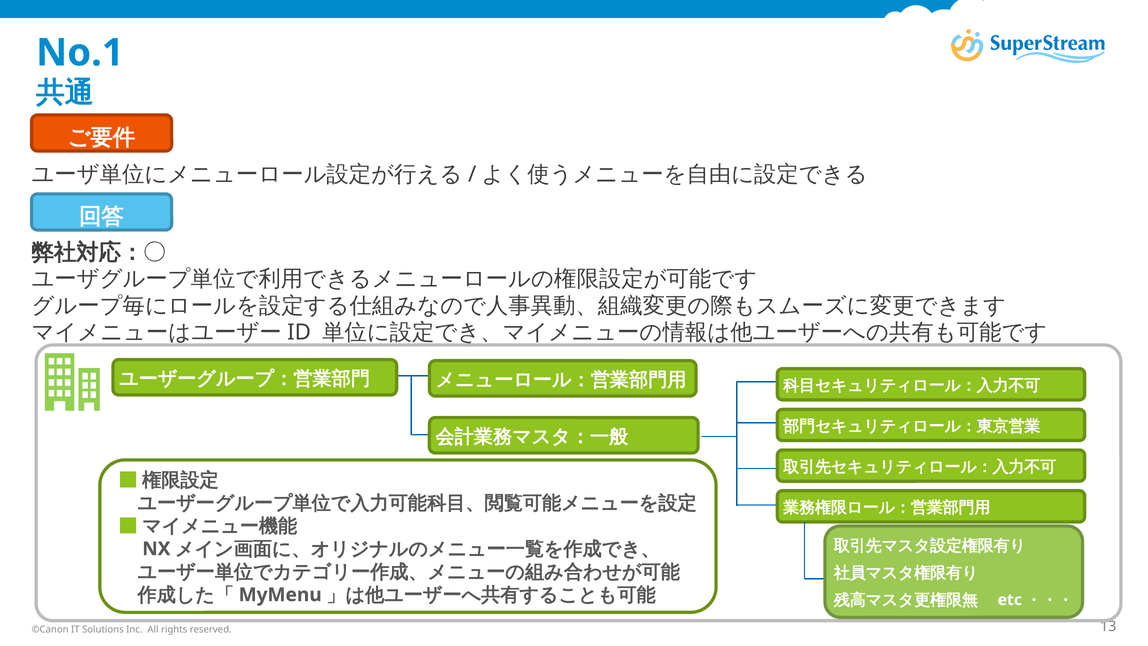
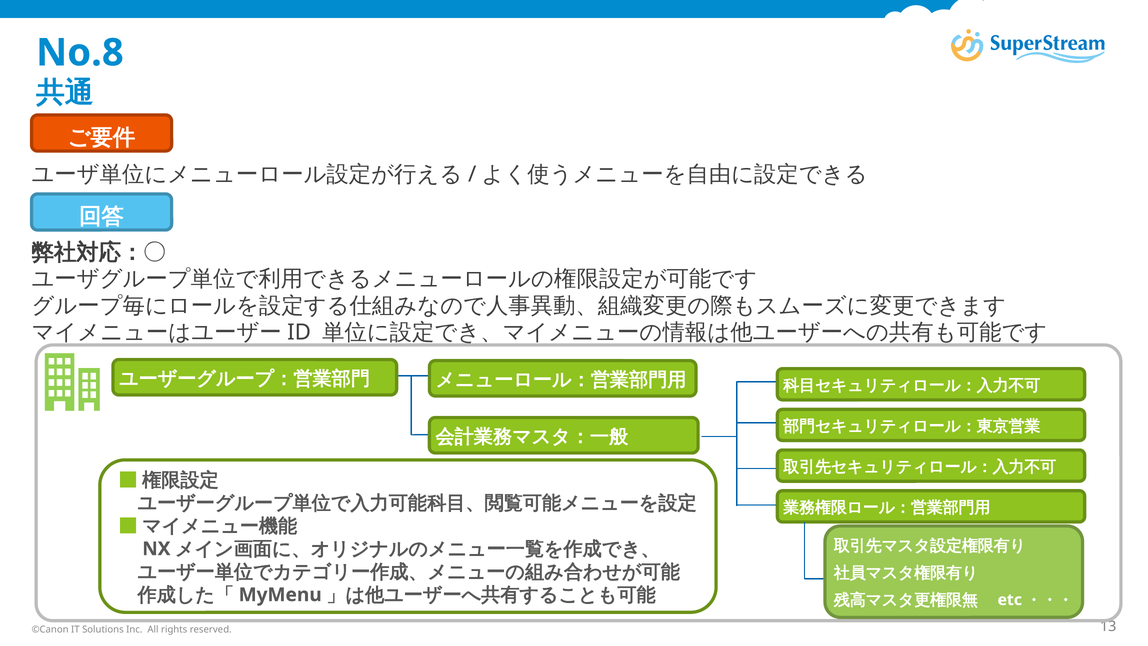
No.1: No.1 -> No.8
